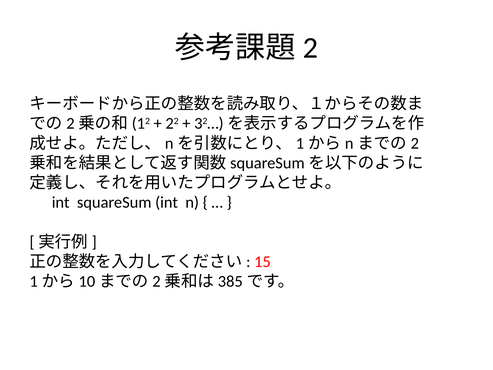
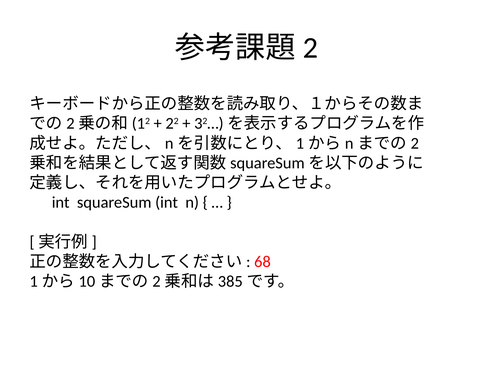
15: 15 -> 68
